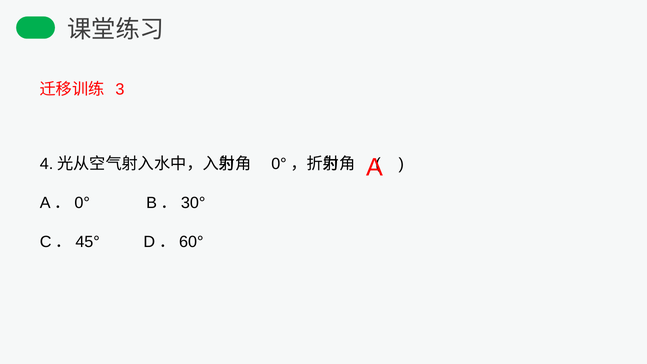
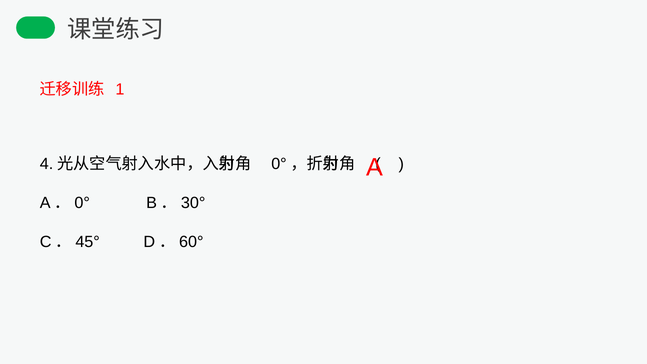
3: 3 -> 1
